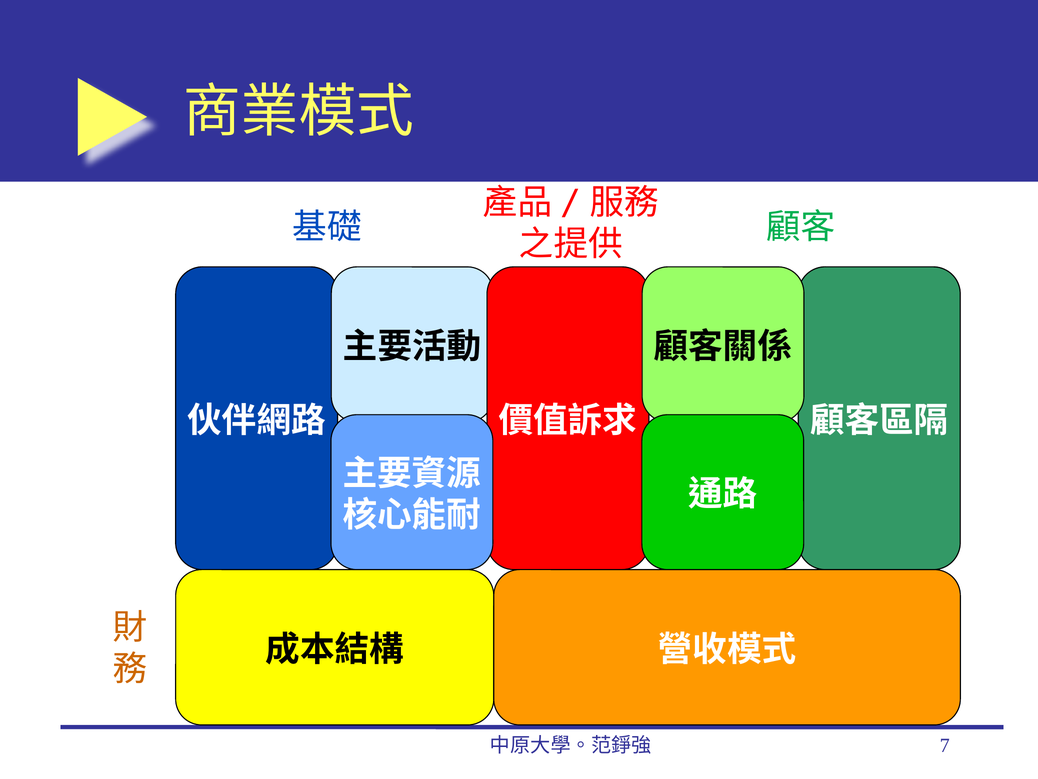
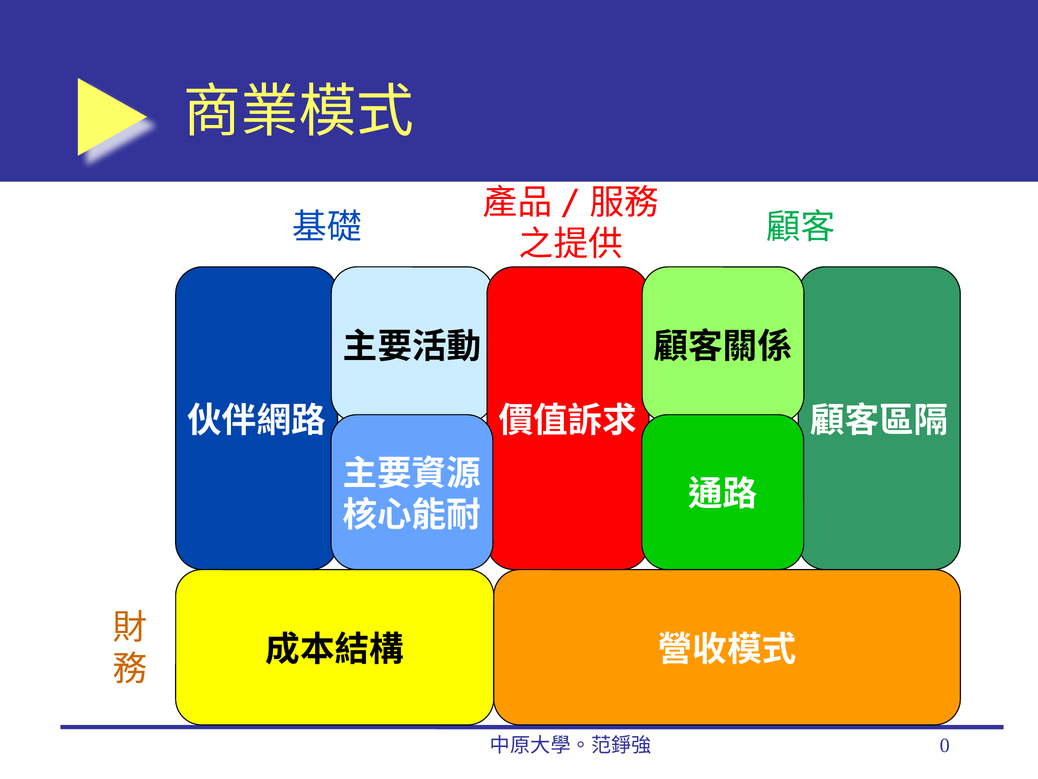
7: 7 -> 0
